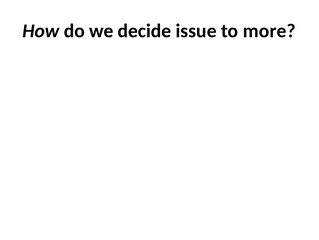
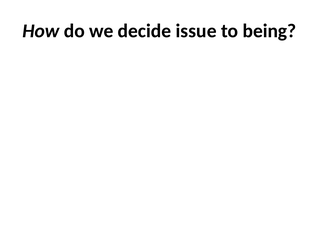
more: more -> being
